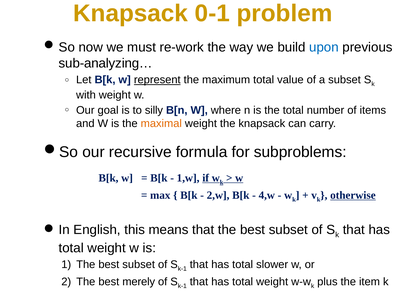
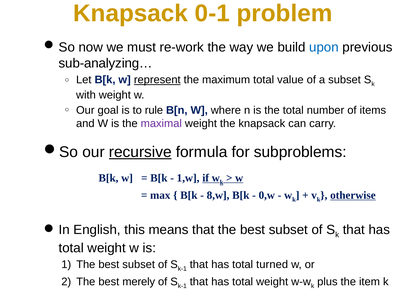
silly: silly -> rule
maximal colour: orange -> purple
recursive underline: none -> present
2,w: 2,w -> 8,w
4,w: 4,w -> 0,w
slower: slower -> turned
